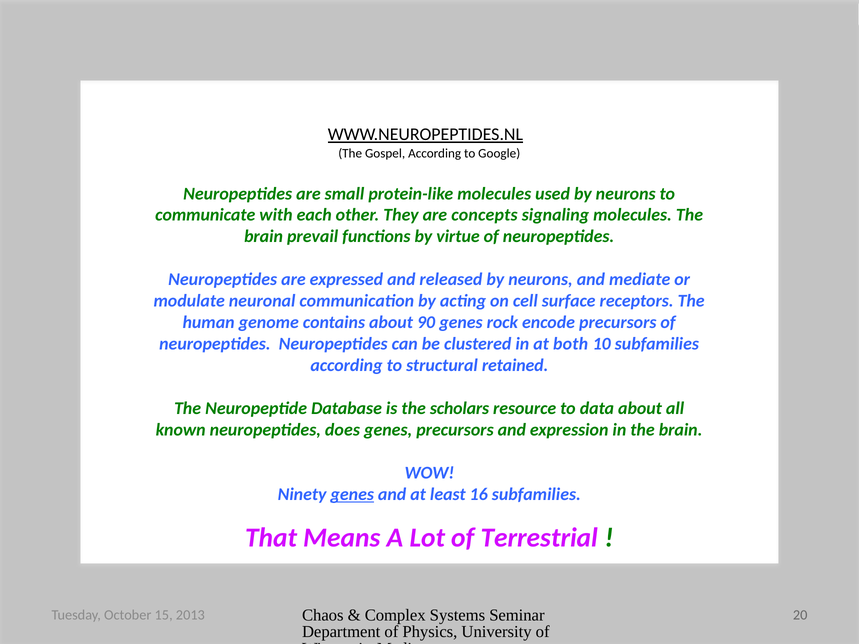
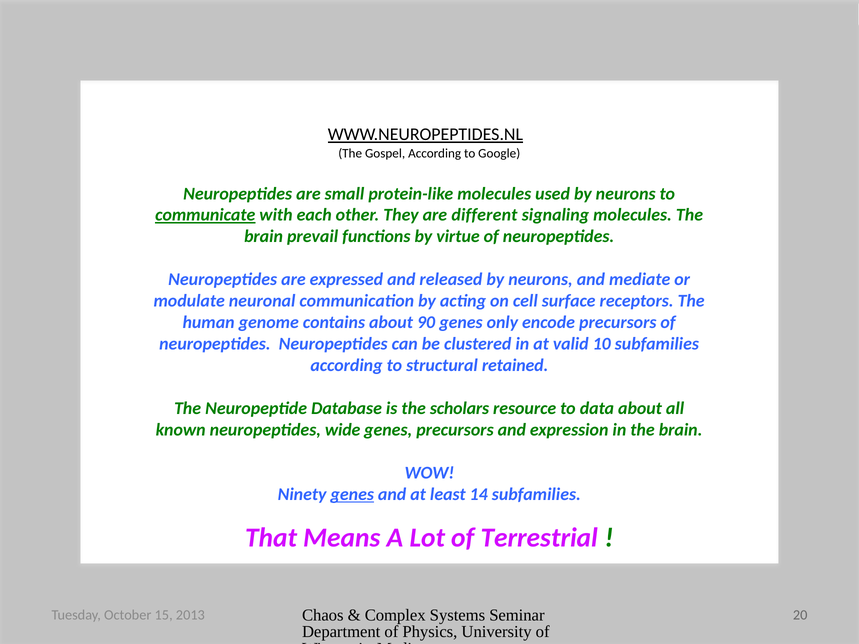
communicate underline: none -> present
concepts: concepts -> different
rock: rock -> only
both: both -> valid
does: does -> wide
16: 16 -> 14
